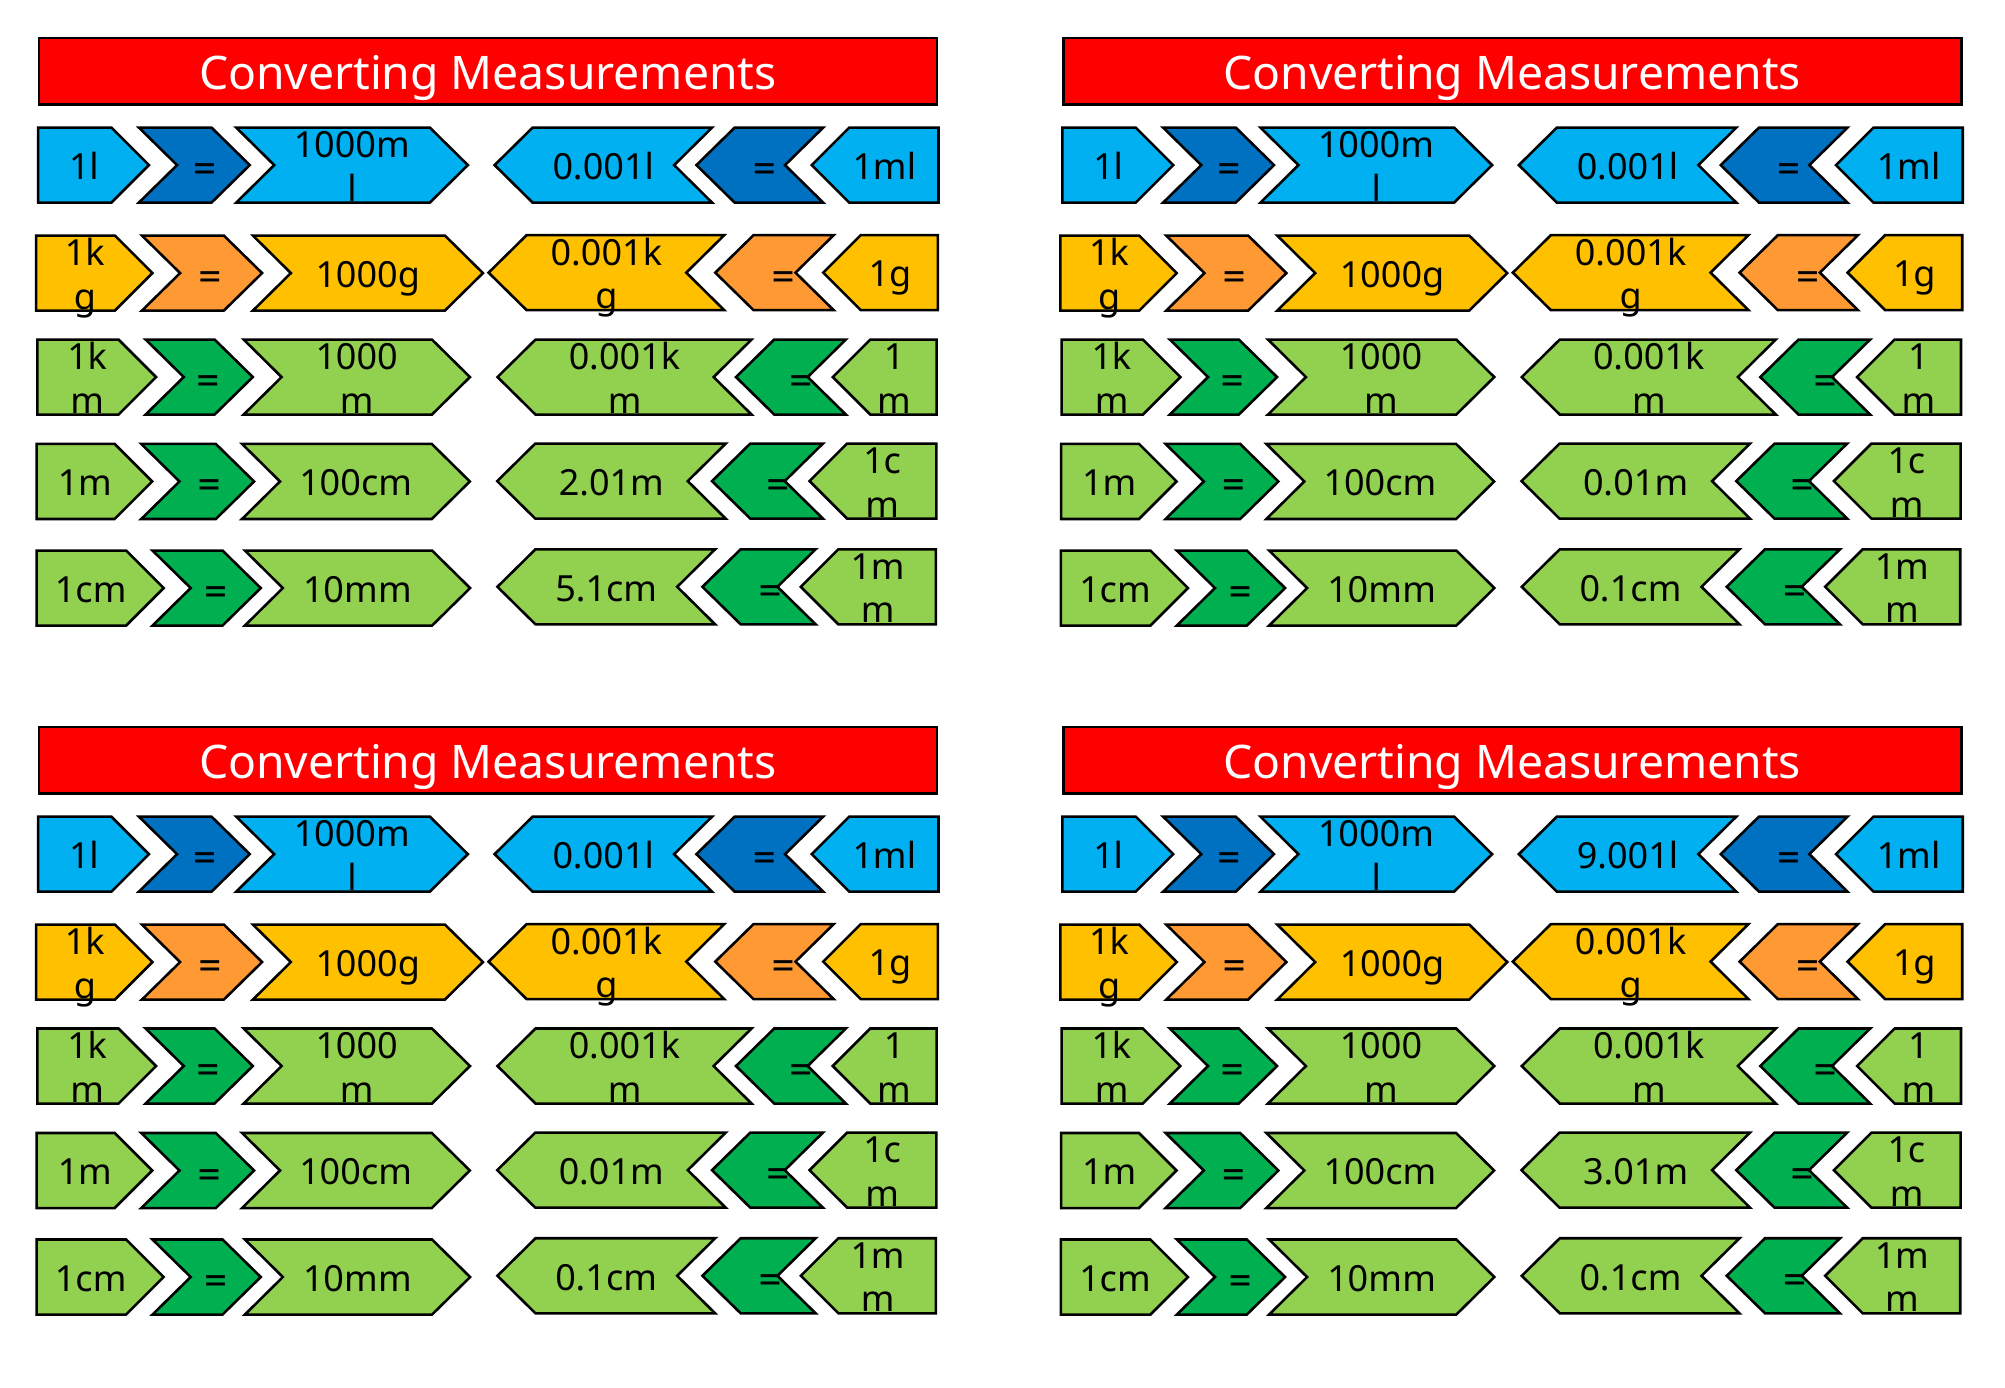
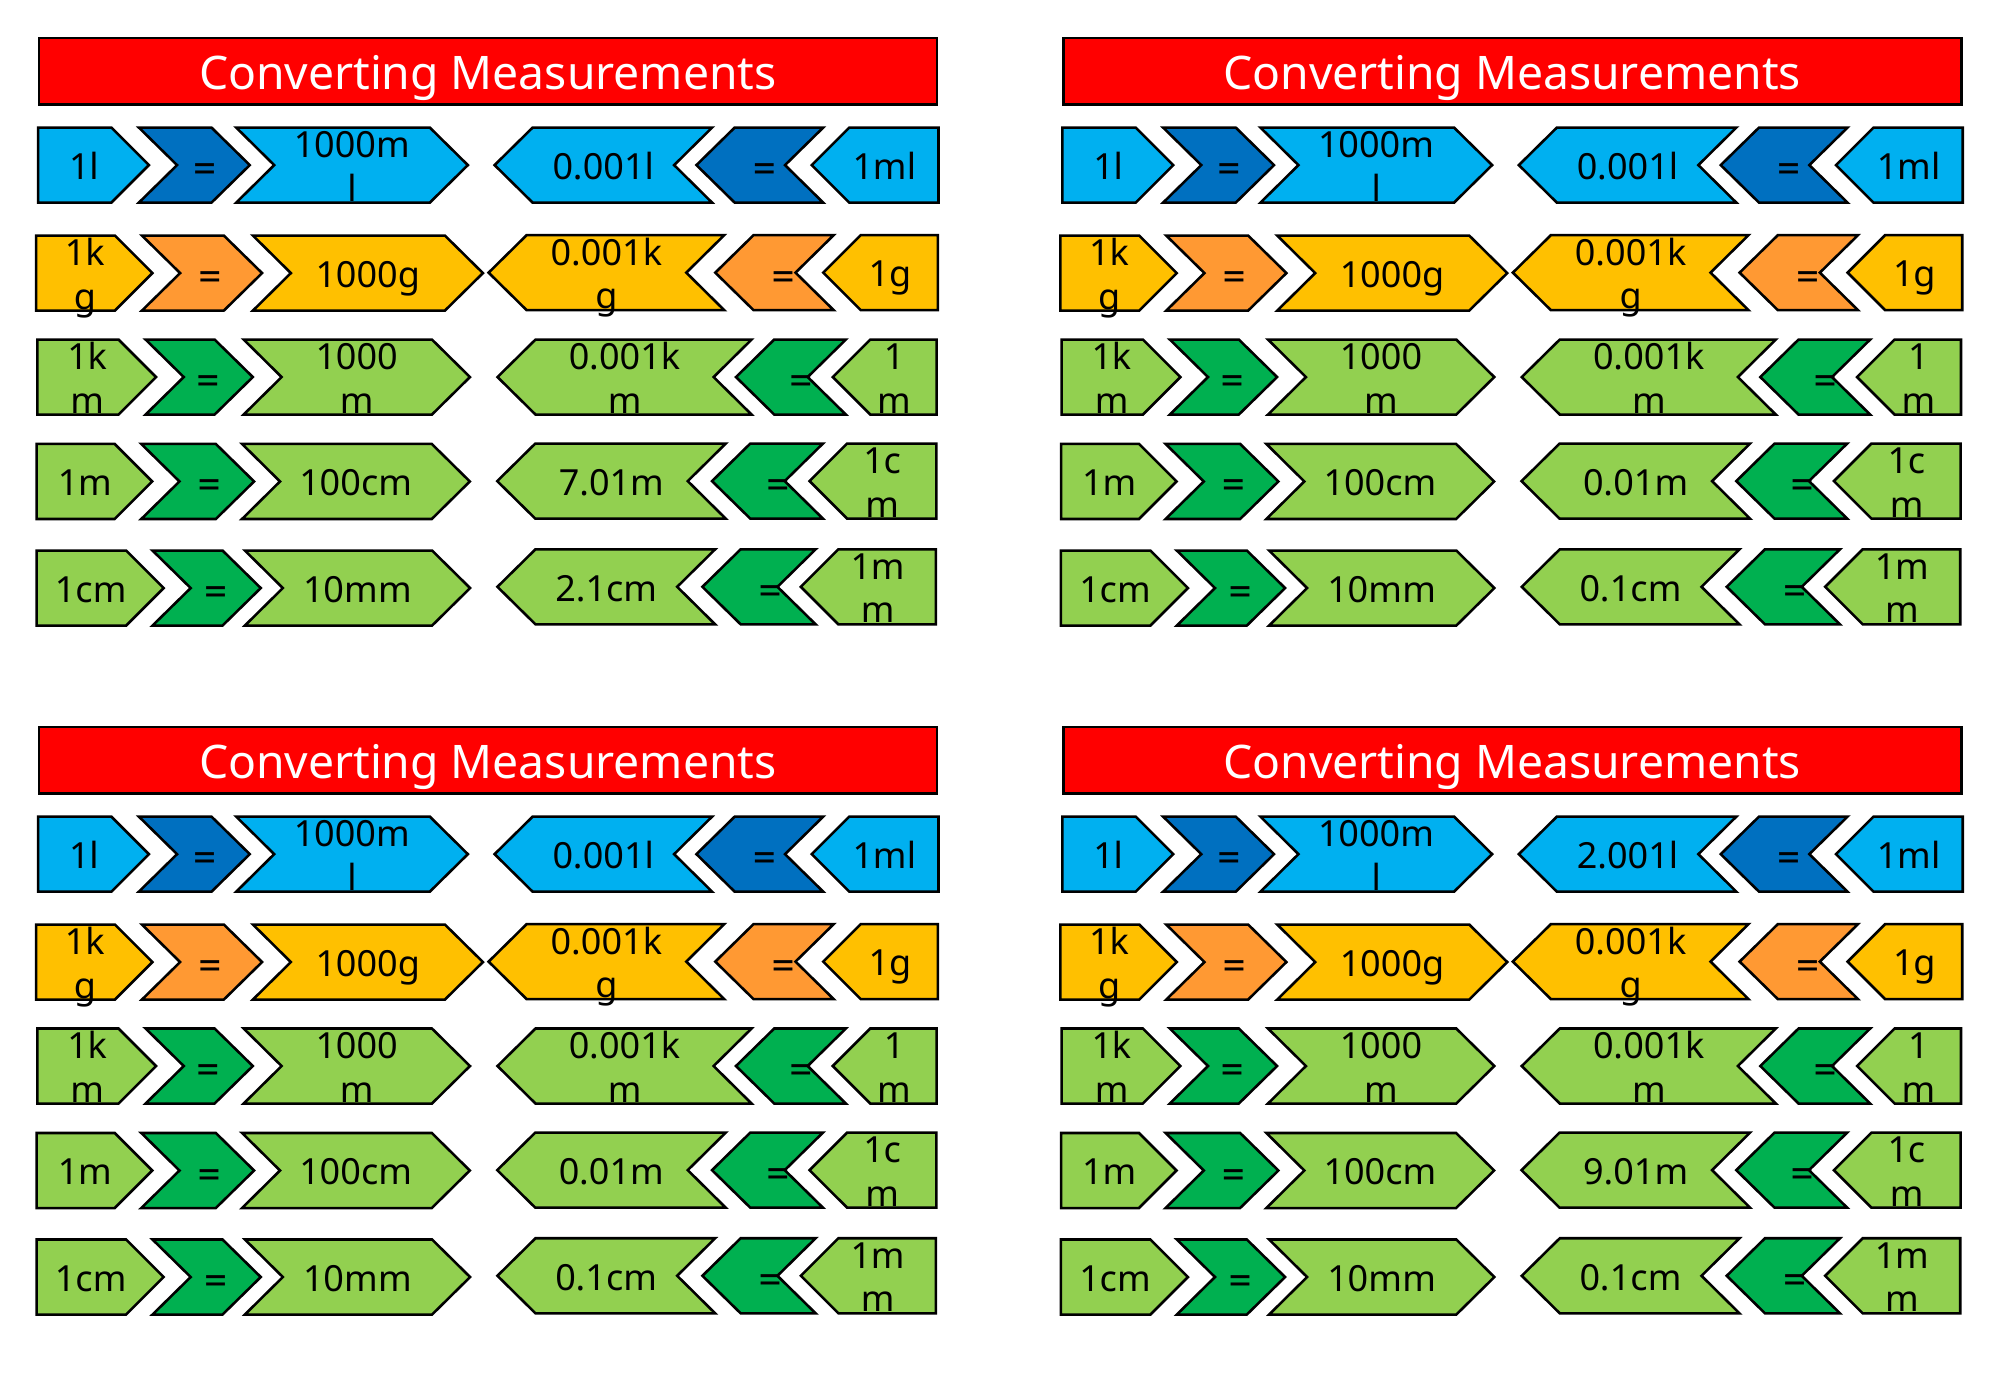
2.01m: 2.01m -> 7.01m
5.1cm: 5.1cm -> 2.1cm
9.001l: 9.001l -> 2.001l
3.01m: 3.01m -> 9.01m
